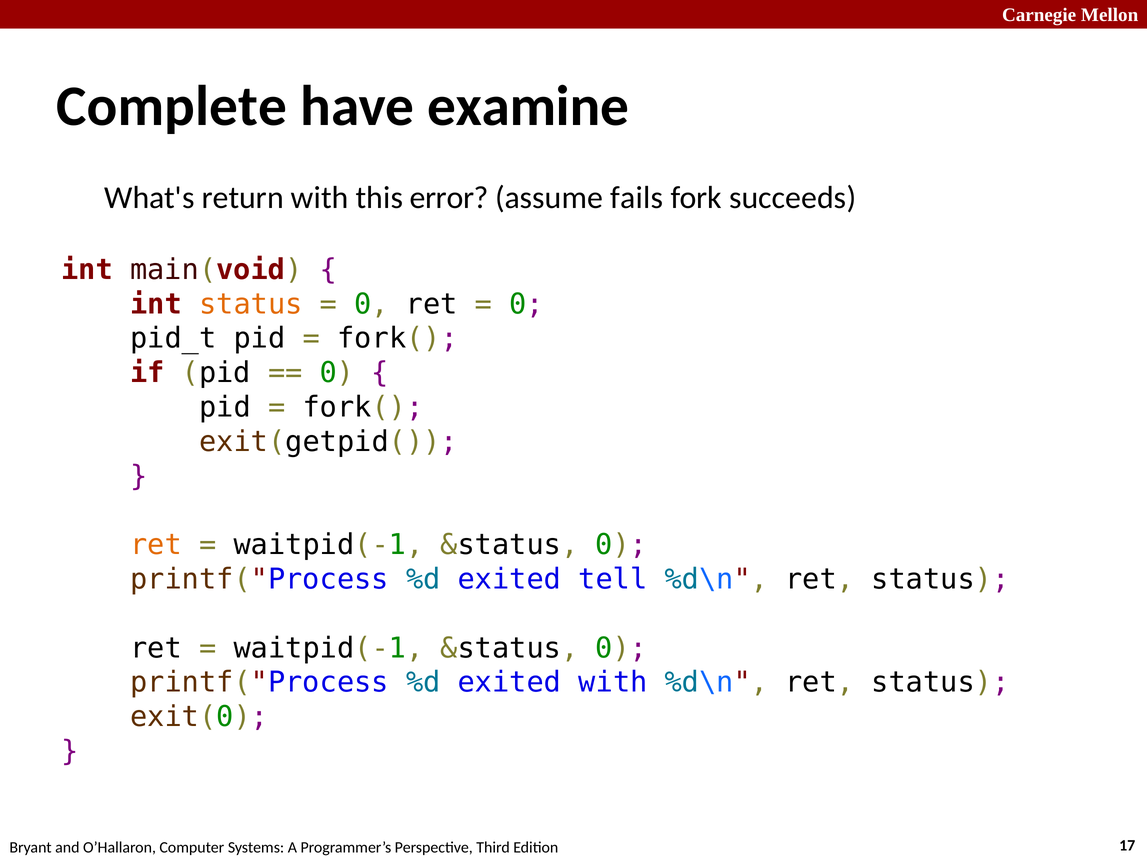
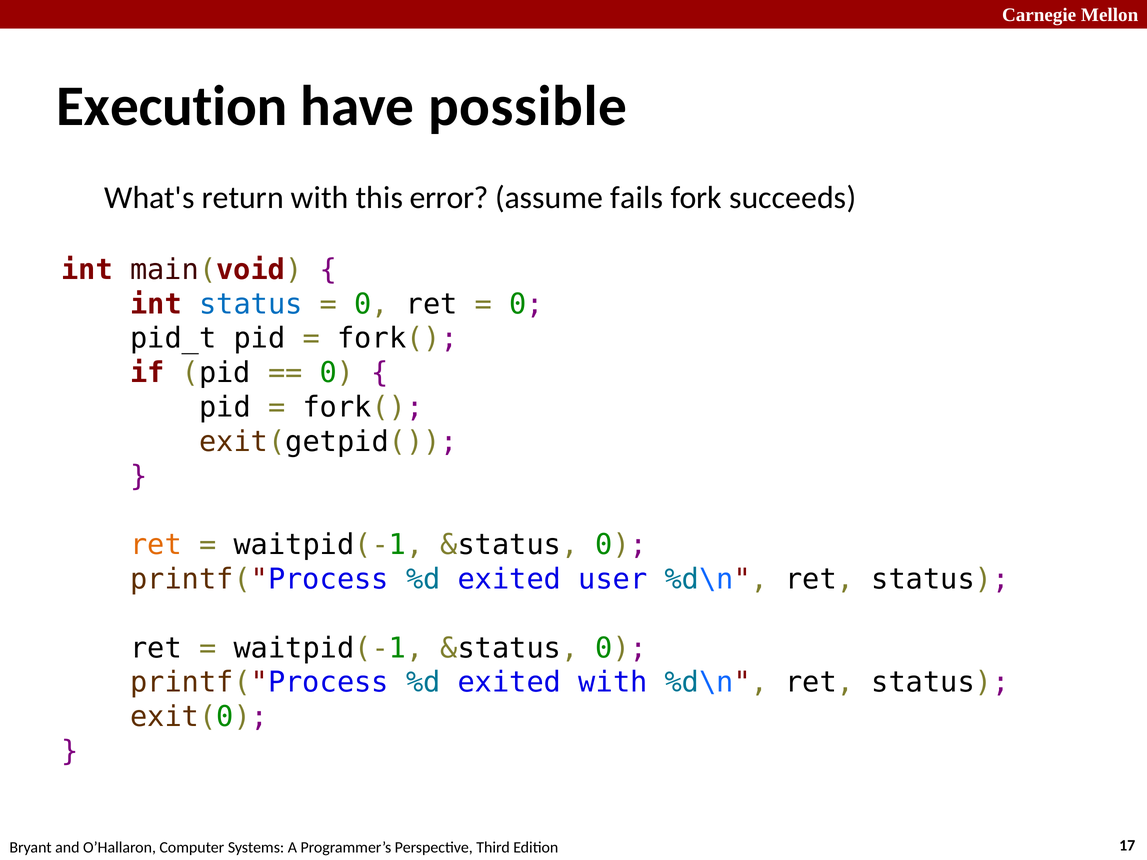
Complete: Complete -> Execution
examine: examine -> possible
status at (251, 304) colour: orange -> blue
tell: tell -> user
